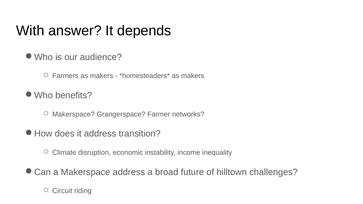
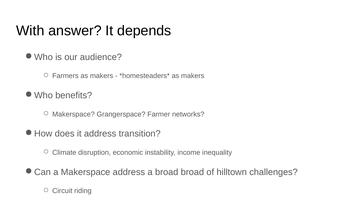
broad future: future -> broad
